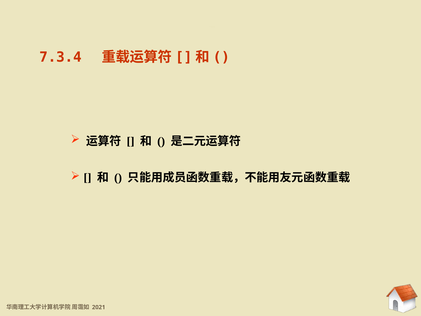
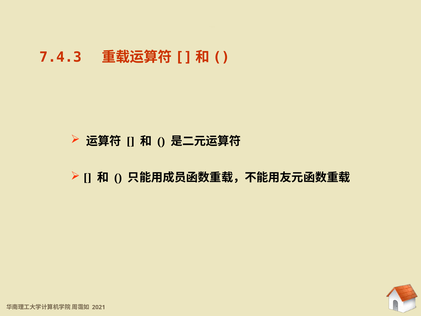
7.3.4: 7.3.4 -> 7.4.3
